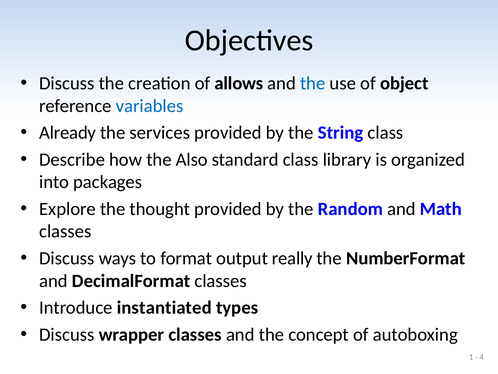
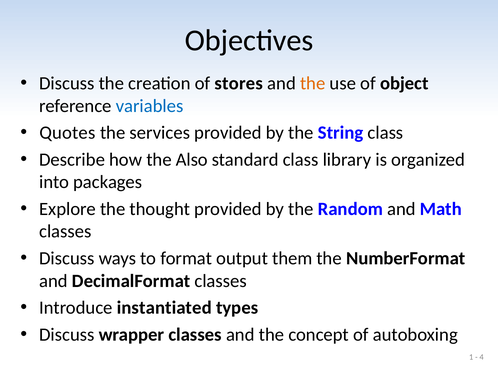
allows: allows -> stores
the at (313, 83) colour: blue -> orange
Already: Already -> Quotes
really: really -> them
